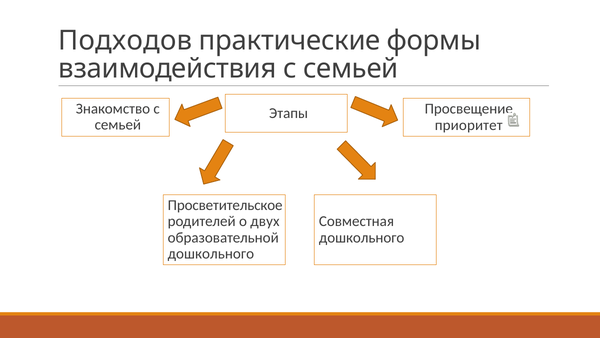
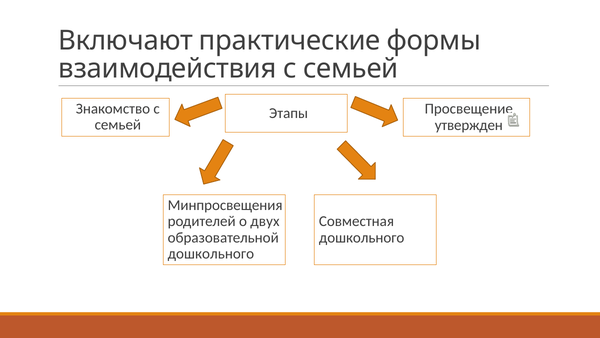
Подходов: Подходов -> Включают
приоритет: приоритет -> утвержден
Просветительское: Просветительское -> Минпросвещения
